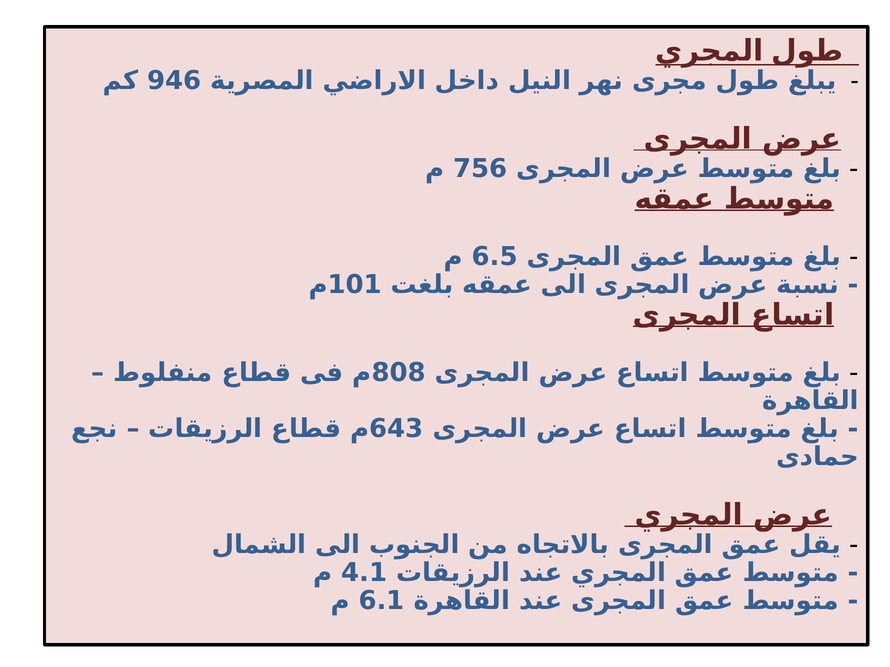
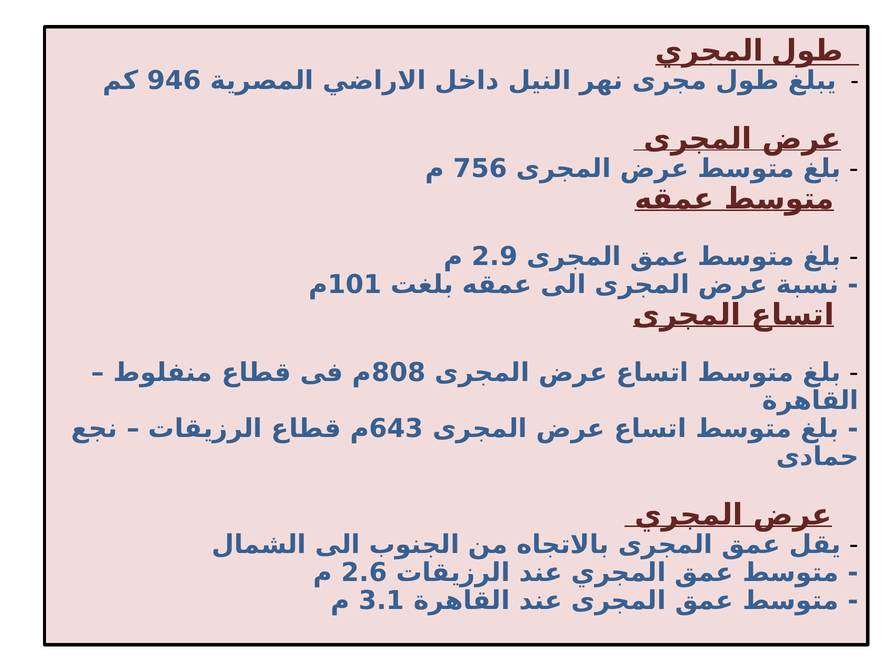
6.5: 6.5 -> 2.9
4.1: 4.1 -> 2.6
6.1: 6.1 -> 3.1
